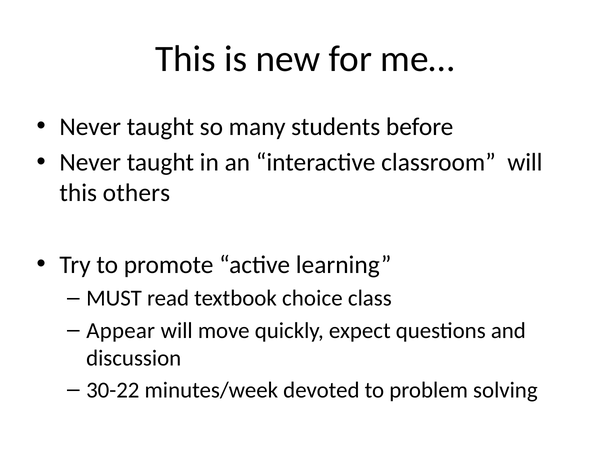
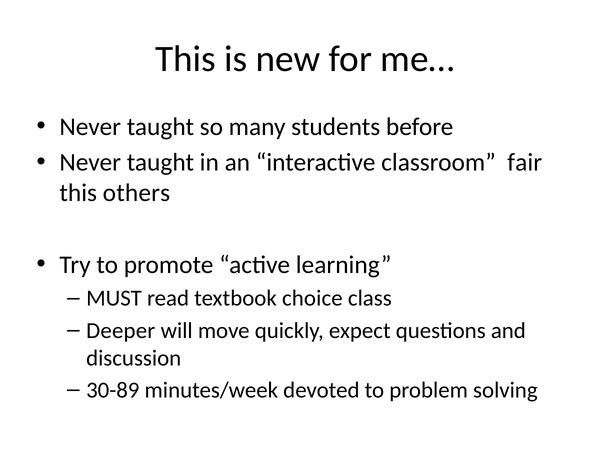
classroom will: will -> fair
Appear: Appear -> Deeper
30-22: 30-22 -> 30-89
